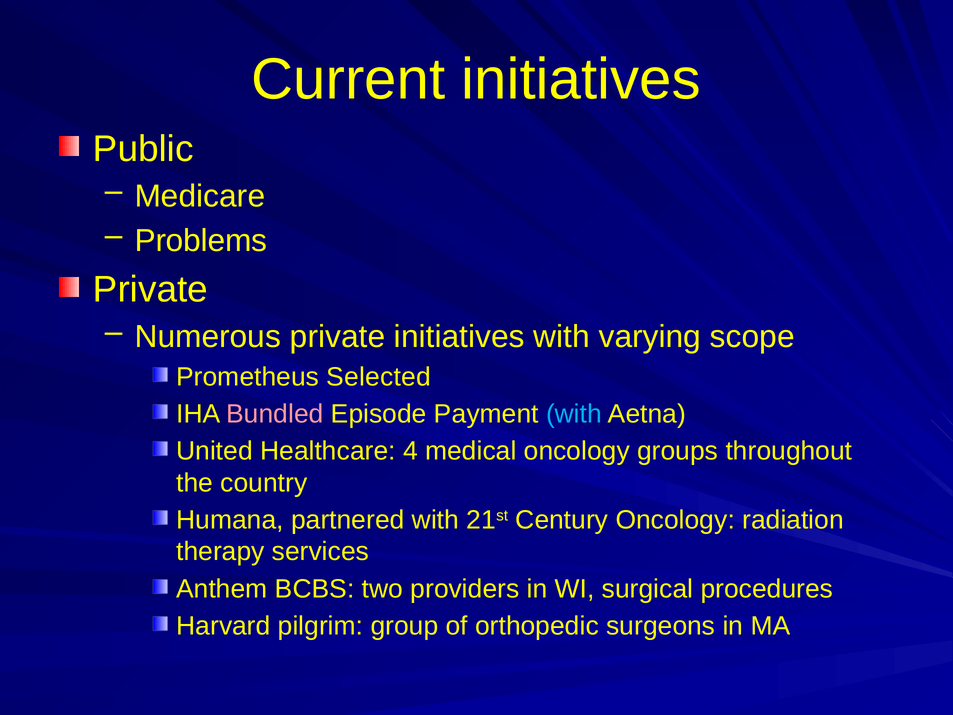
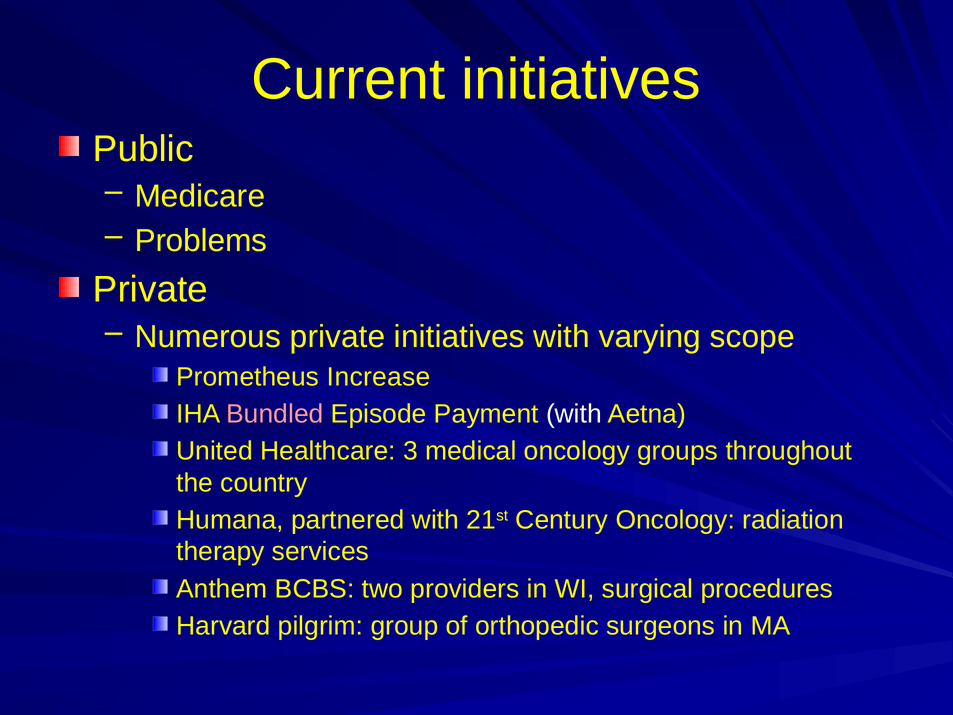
Selected: Selected -> Increase
with at (574, 414) colour: light blue -> white
4: 4 -> 3
